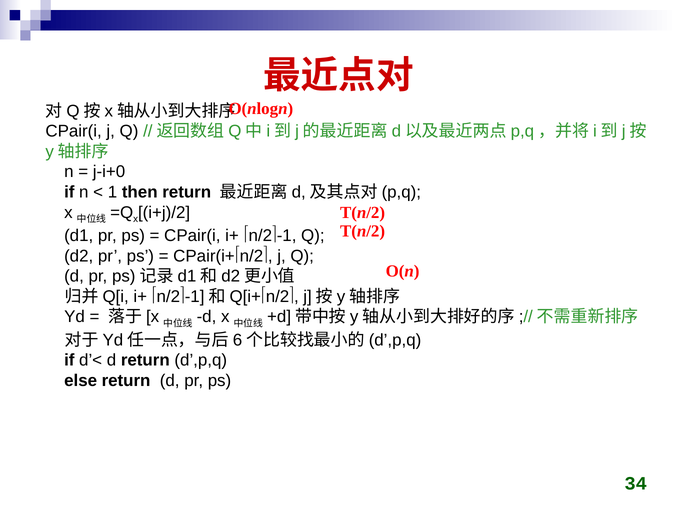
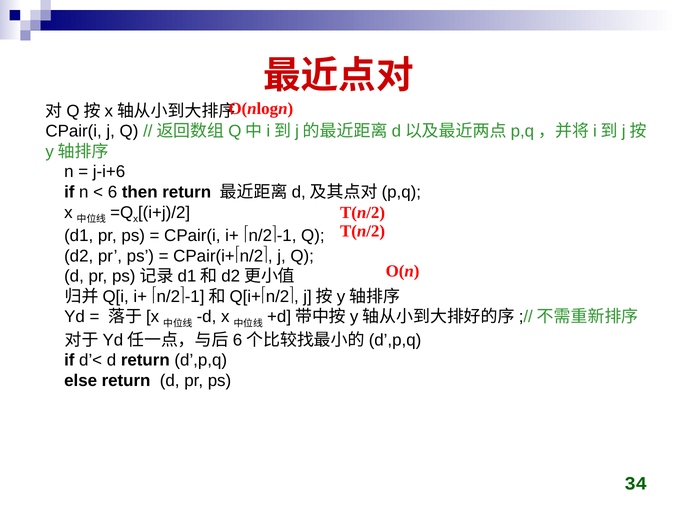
j-i+0: j-i+0 -> j-i+6
1: 1 -> 6
